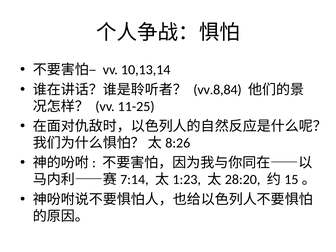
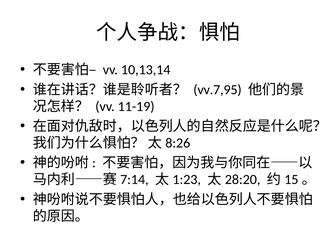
vv.8,84: vv.8,84 -> vv.7,95
11-25: 11-25 -> 11-19
